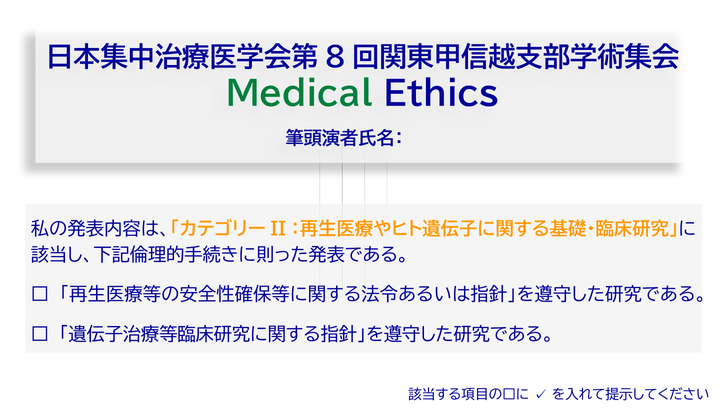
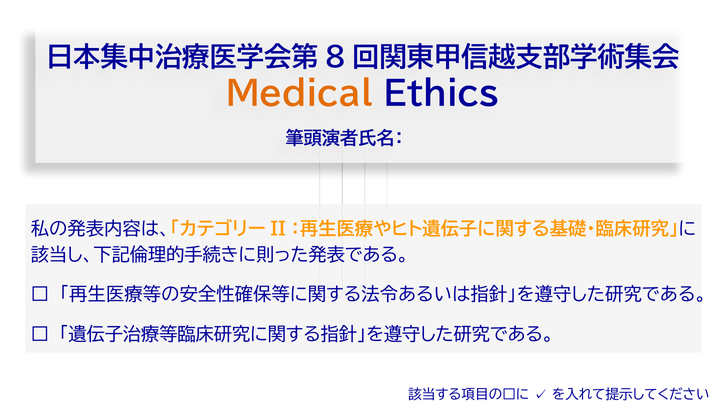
Medical colour: green -> orange
